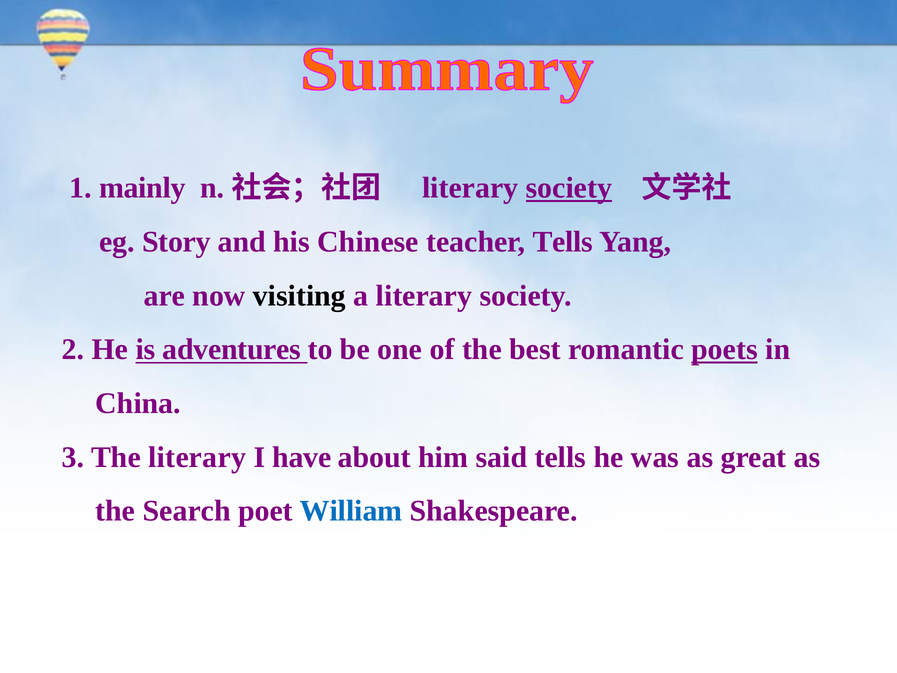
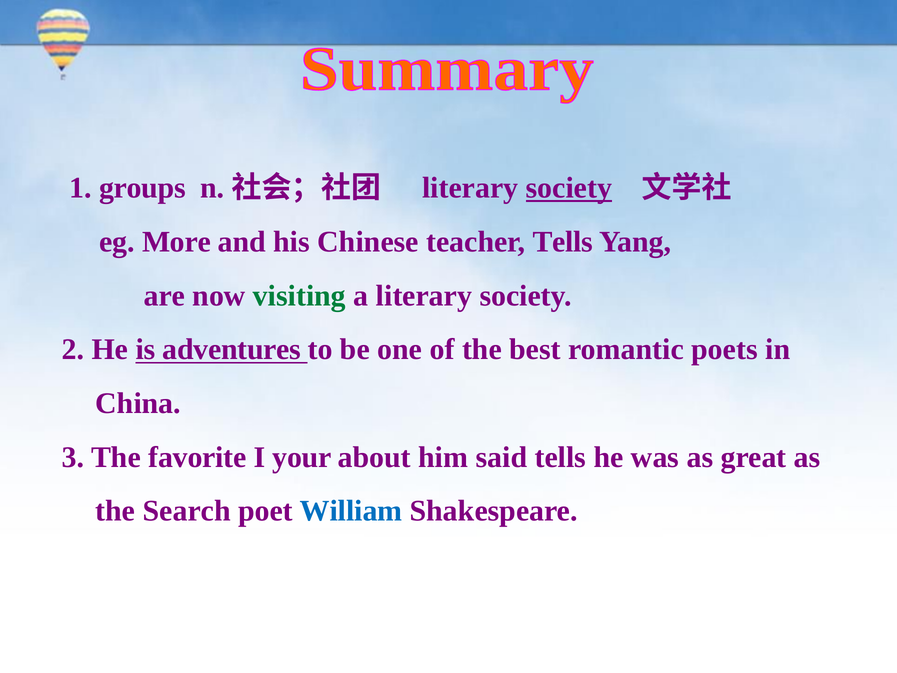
mainly: mainly -> groups
Story: Story -> More
visiting colour: black -> green
poets underline: present -> none
The literary: literary -> favorite
have: have -> your
